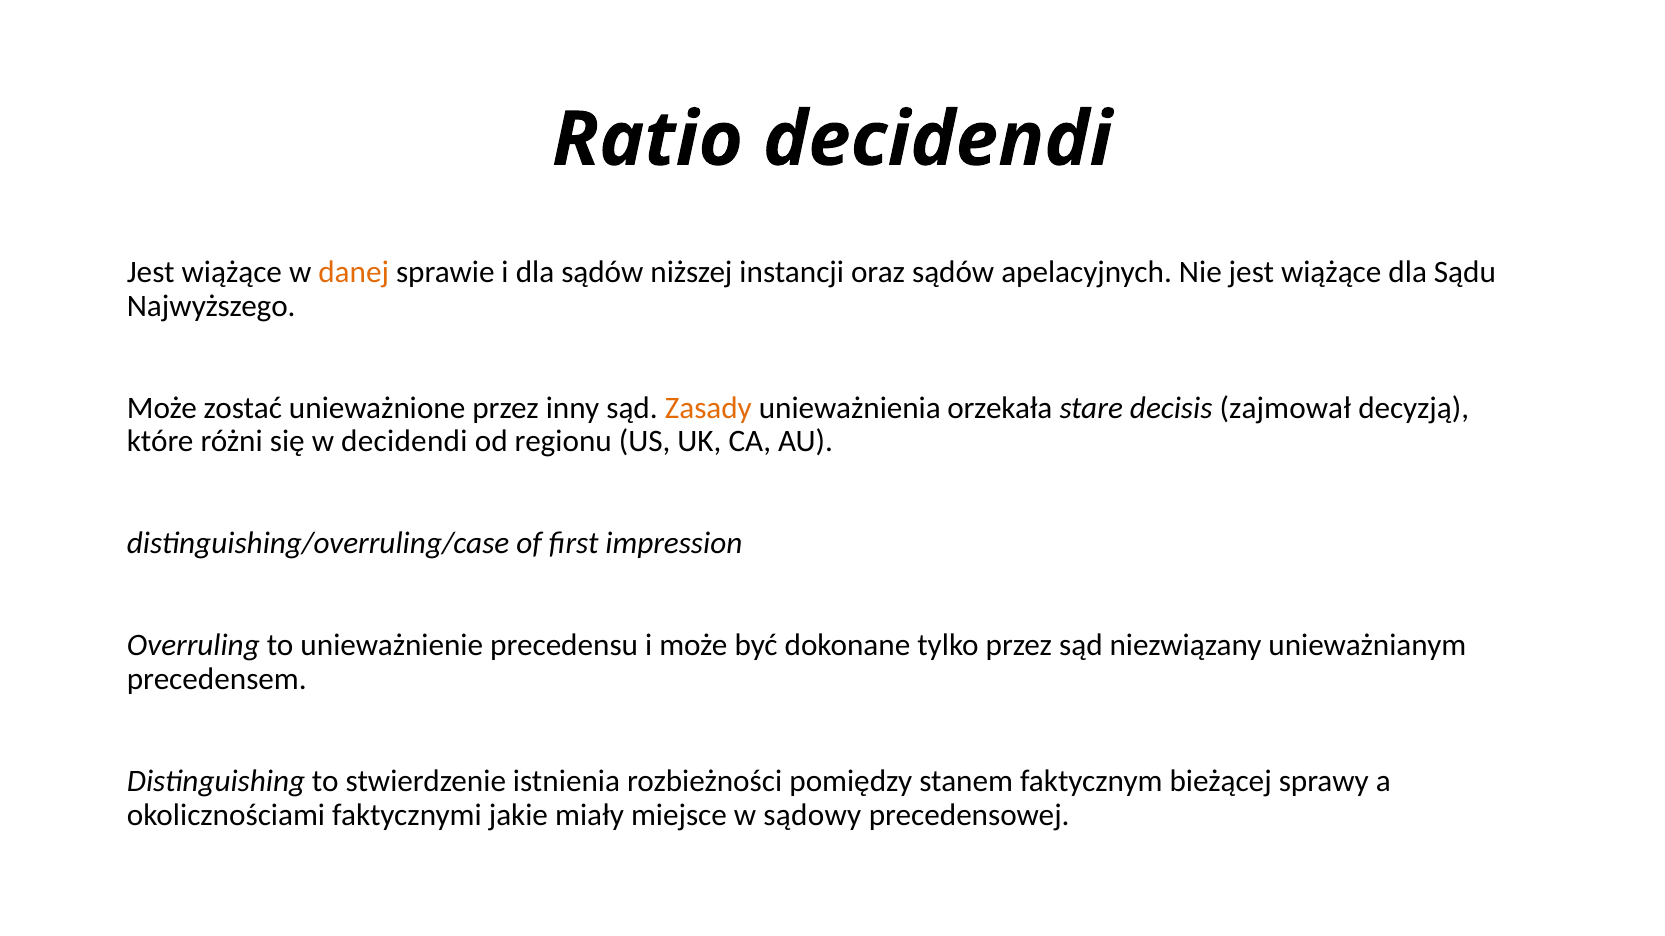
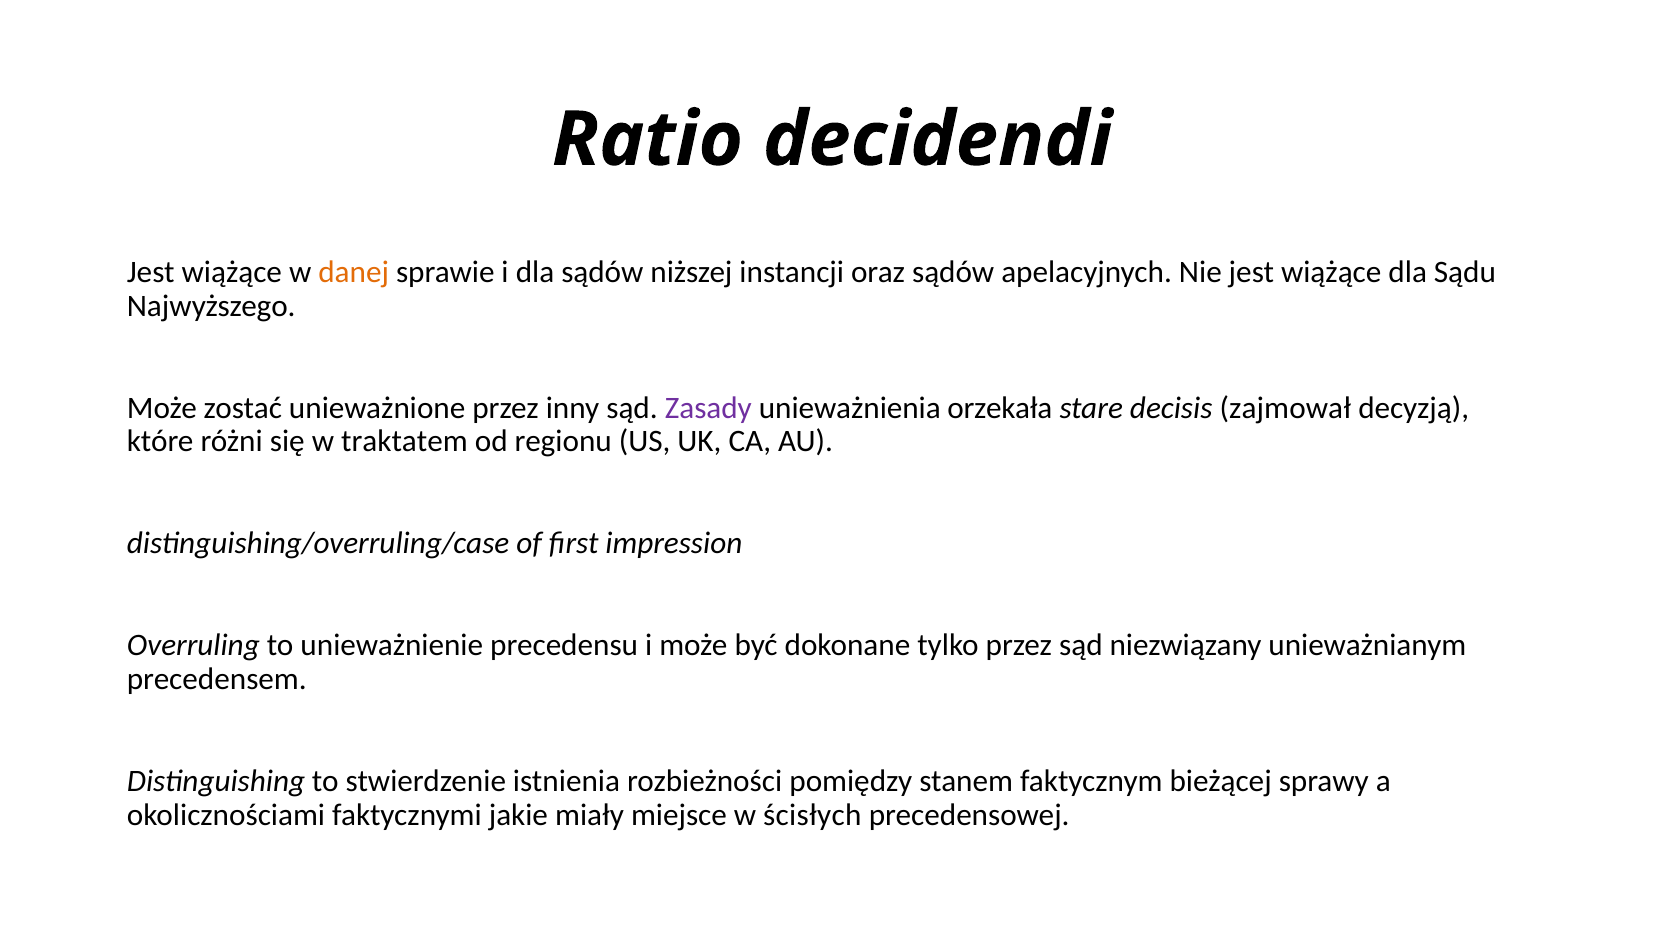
Zasady colour: orange -> purple
w decidendi: decidendi -> traktatem
sądowy: sądowy -> ścisłych
